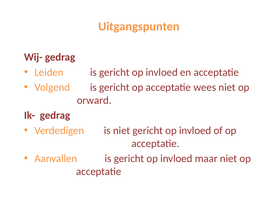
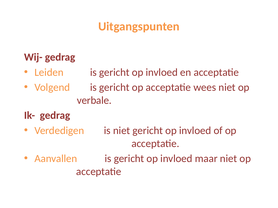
orward: orward -> verbale
